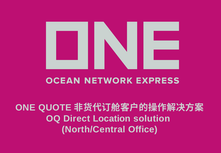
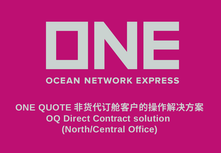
Location: Location -> Contract
